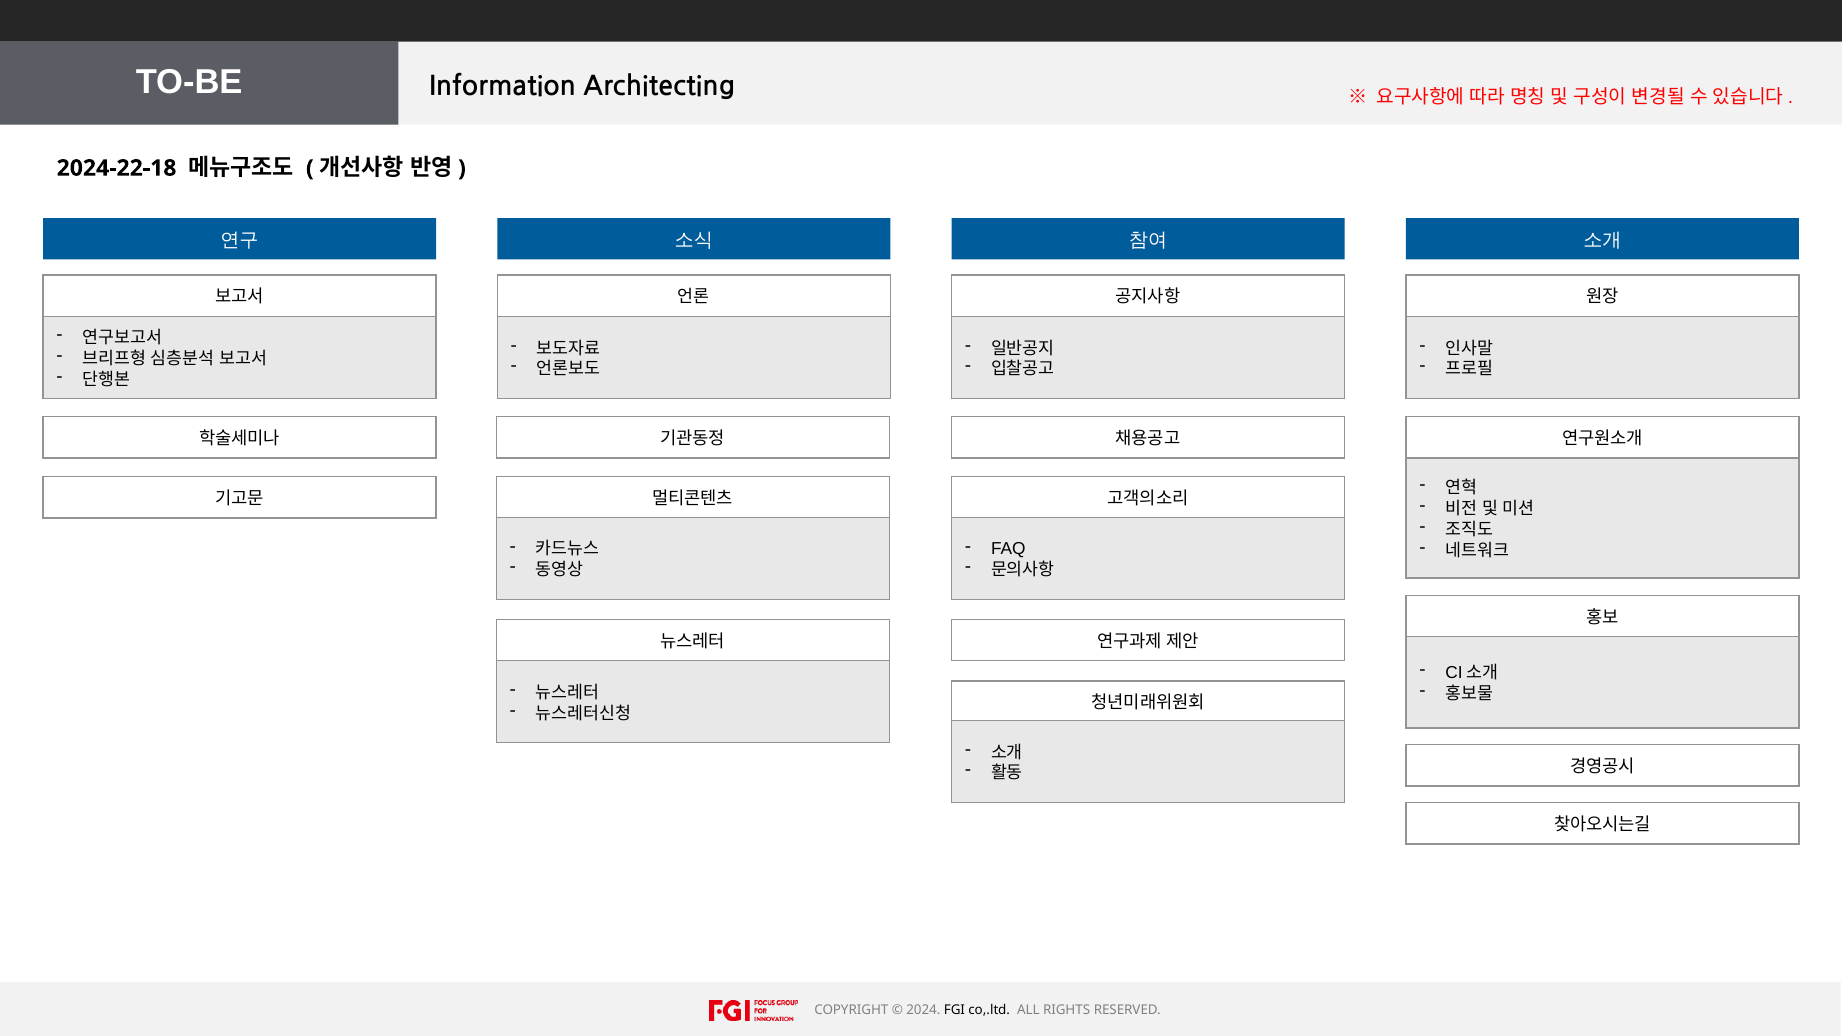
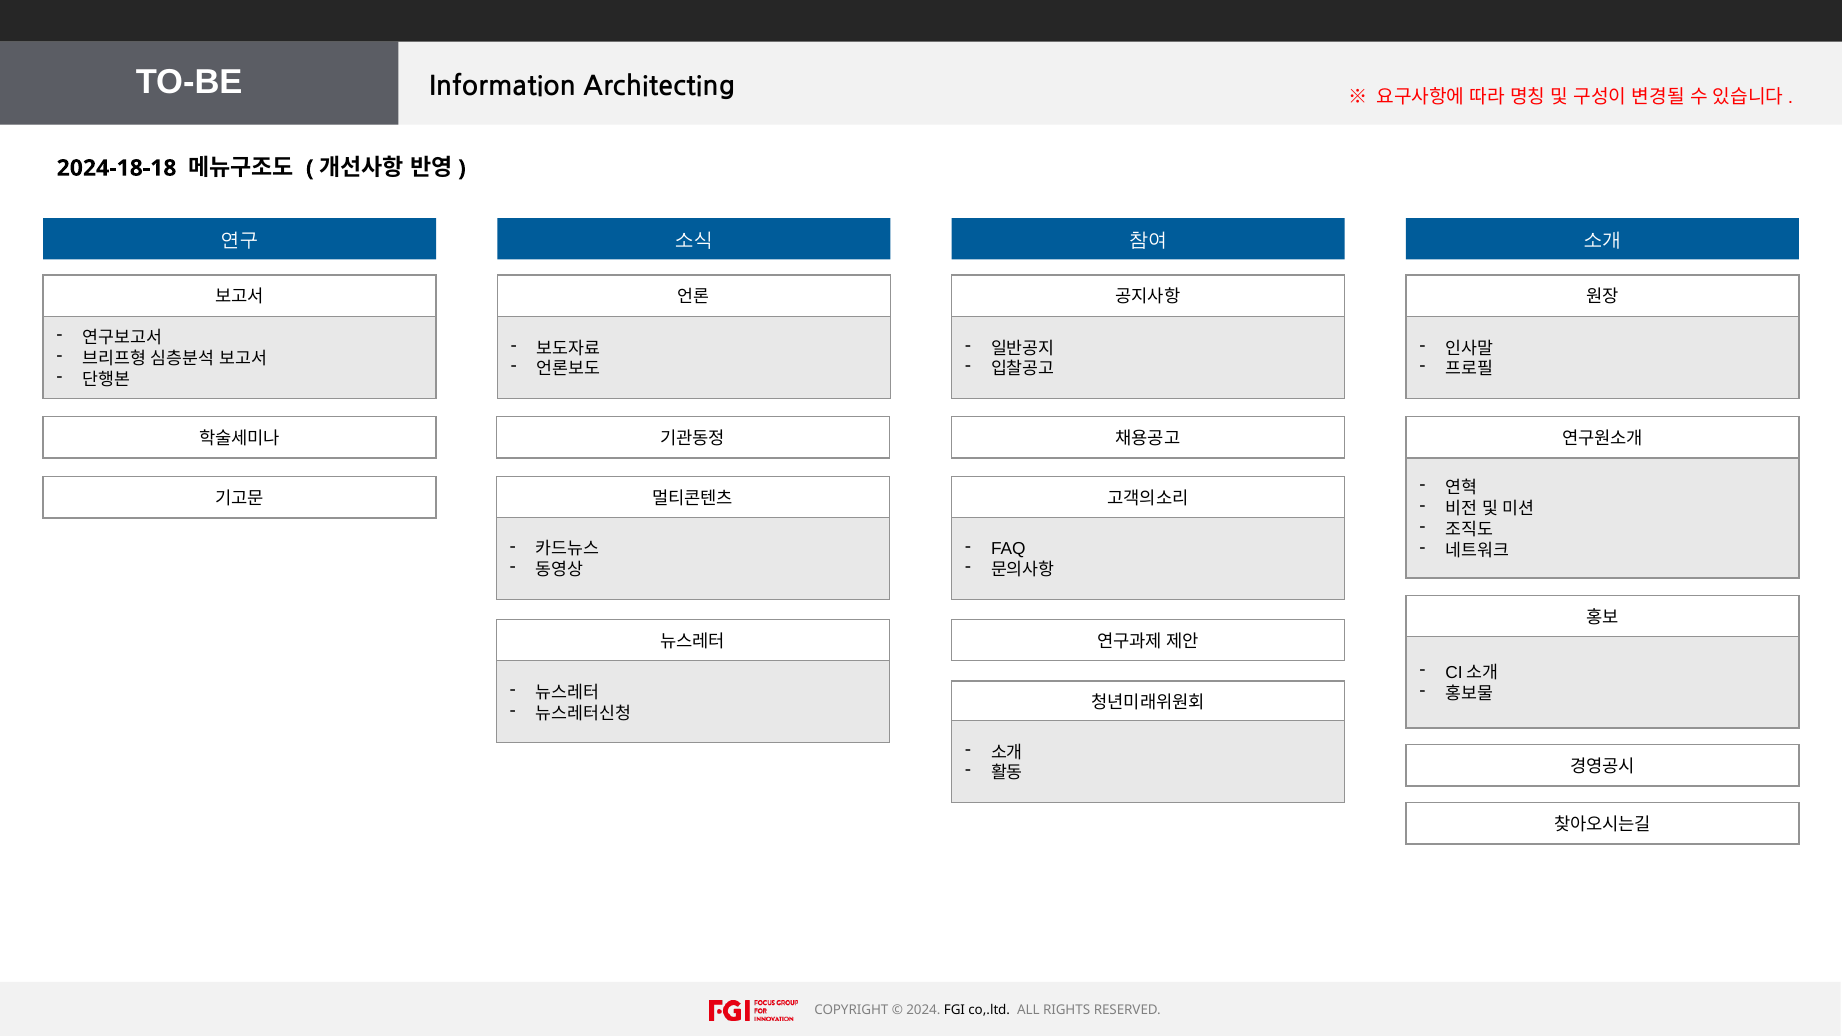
2024-22-18: 2024-22-18 -> 2024-18-18
